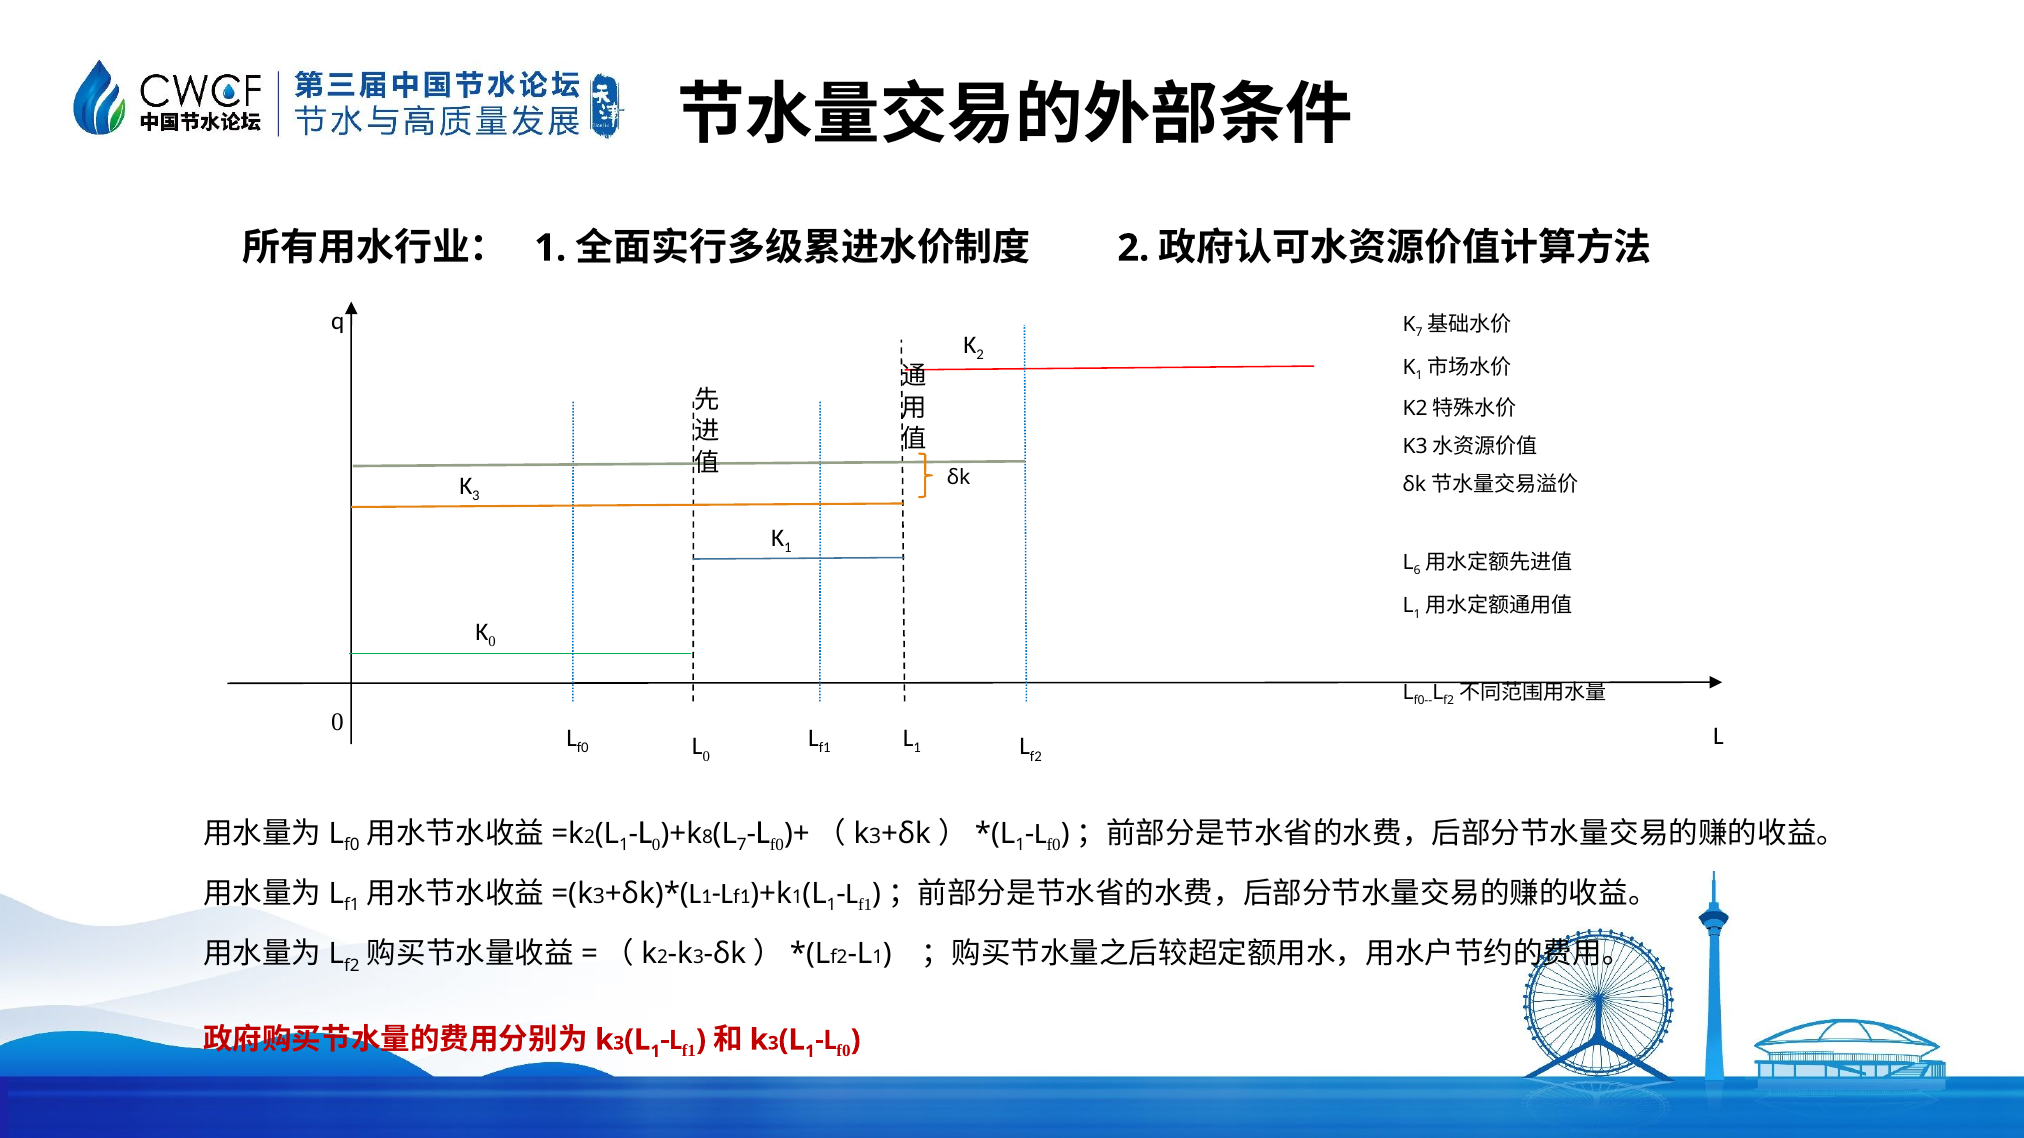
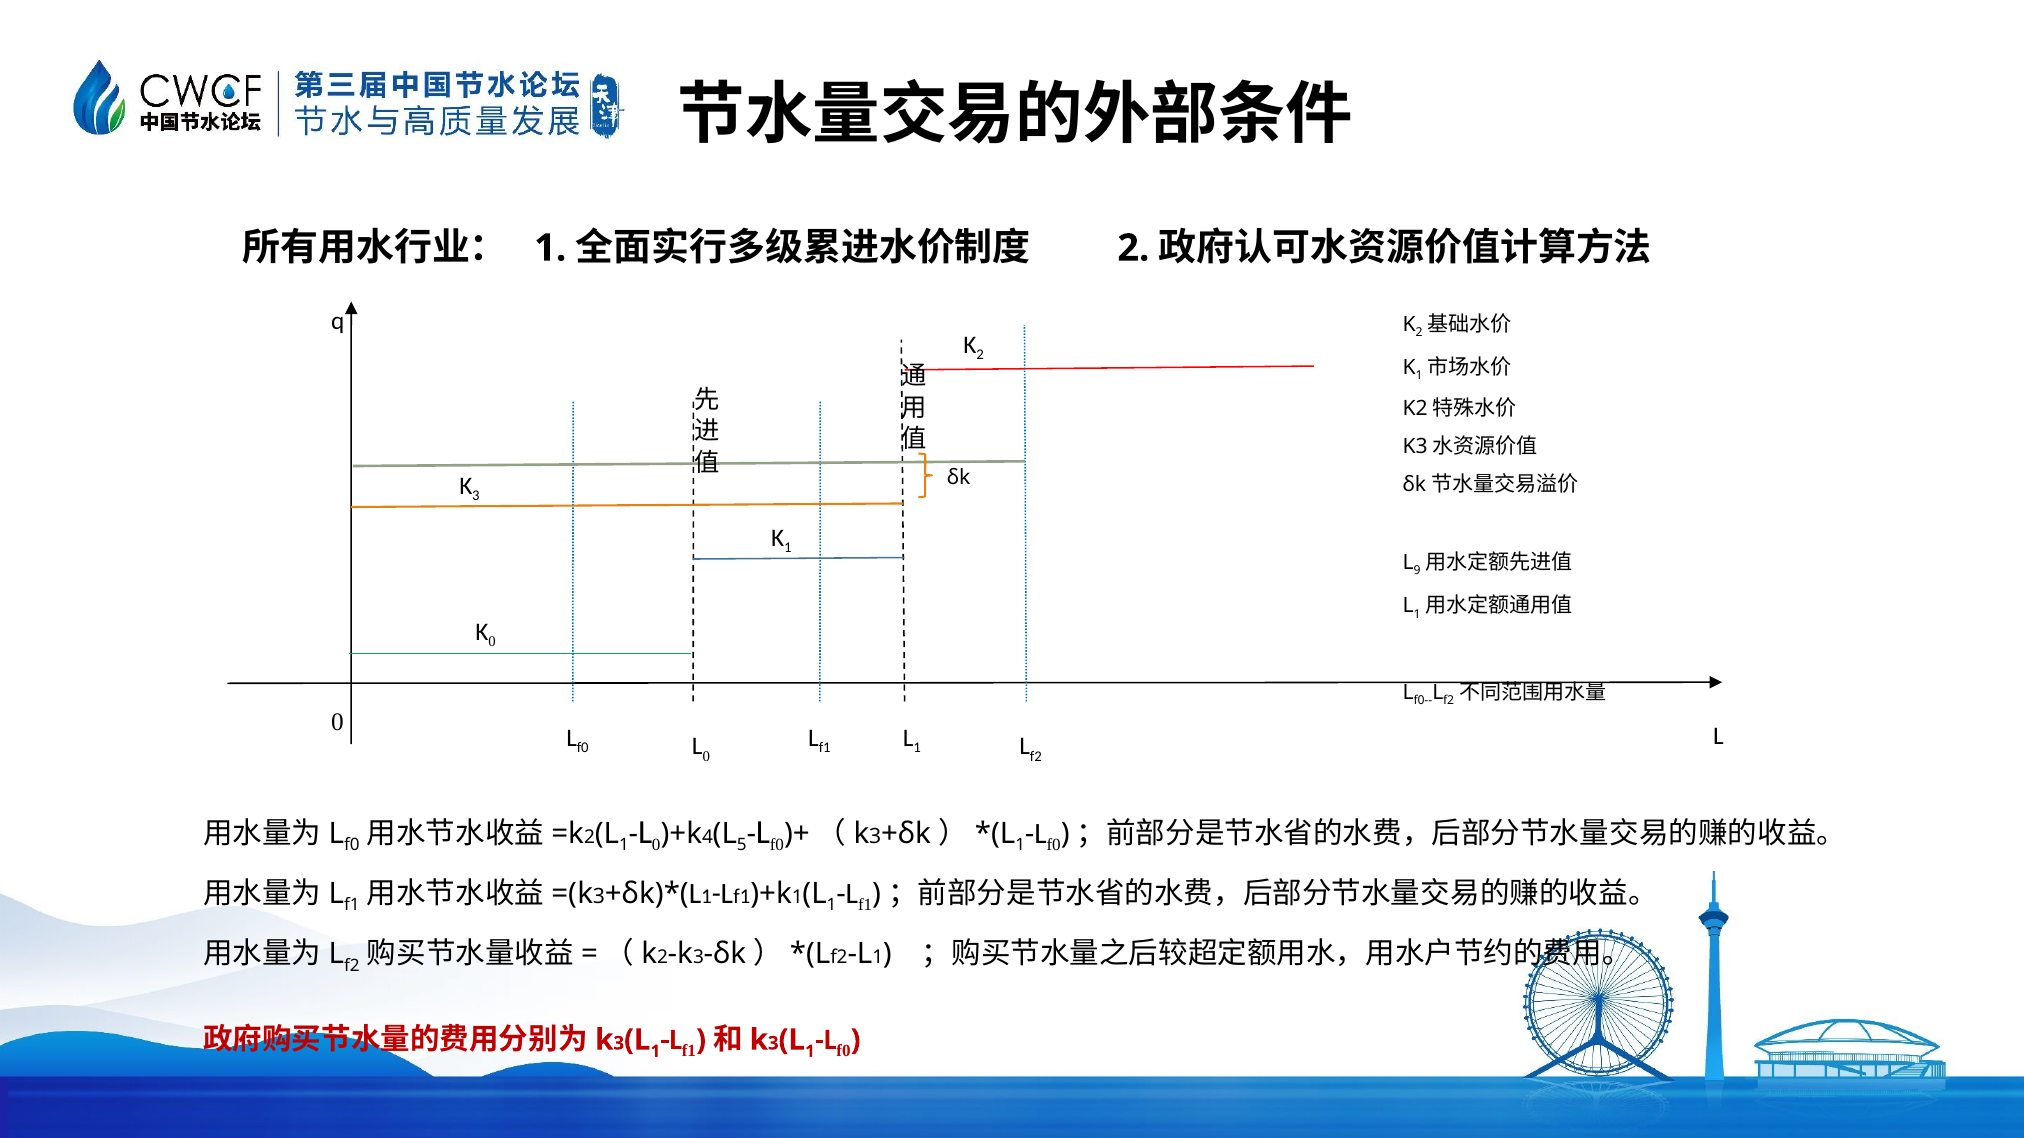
7 at (1419, 333): 7 -> 2
6: 6 -> 9
8: 8 -> 4
L 7: 7 -> 5
